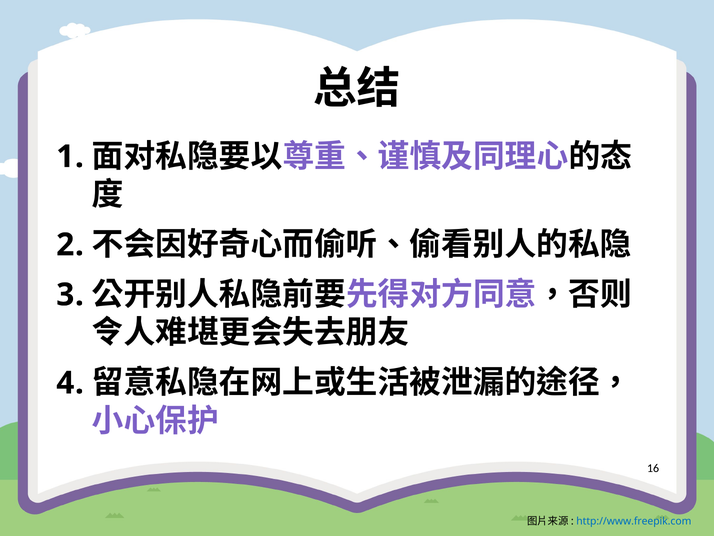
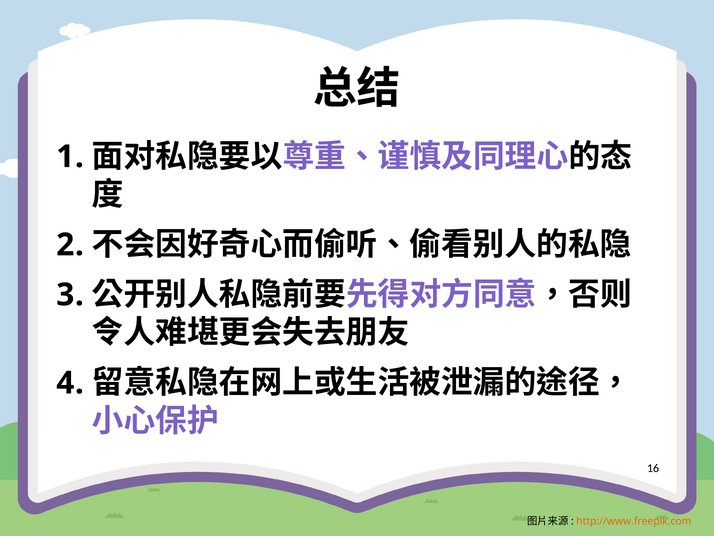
http://www.freepik.com colour: blue -> orange
